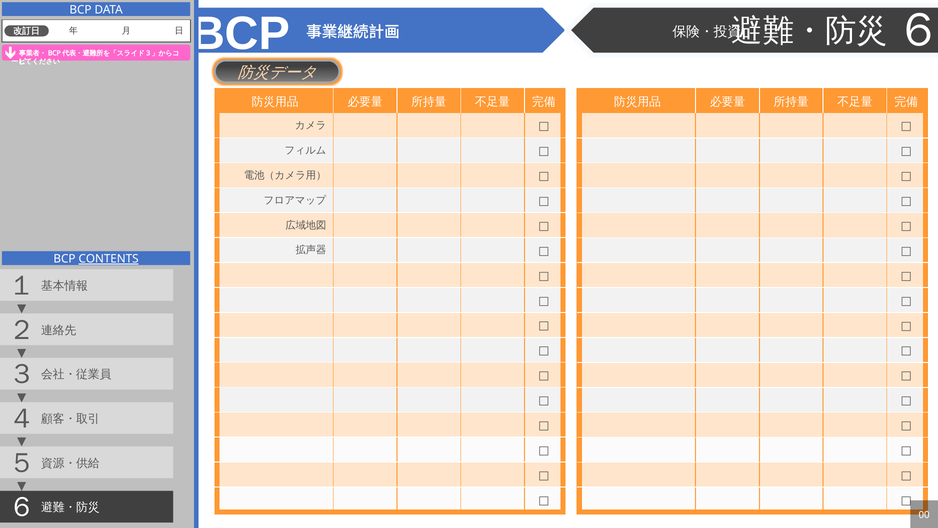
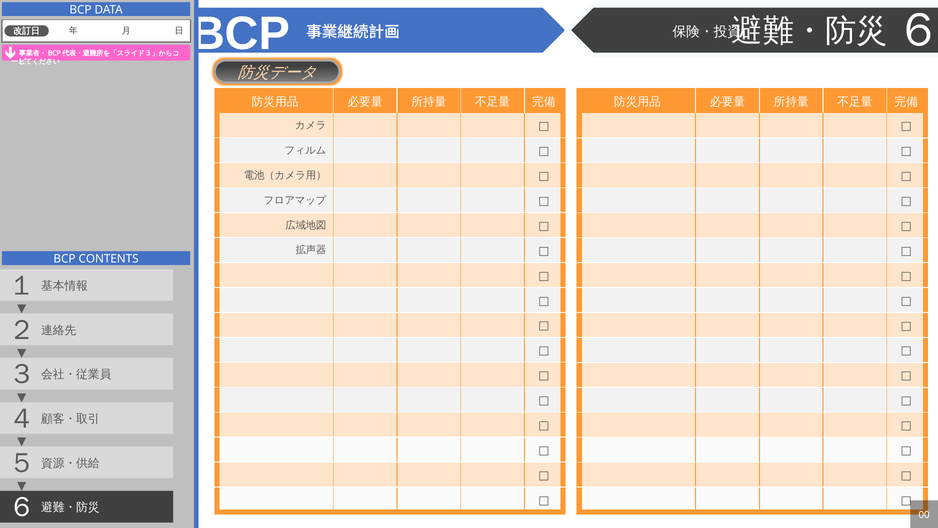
CONTENTS underline: present -> none
